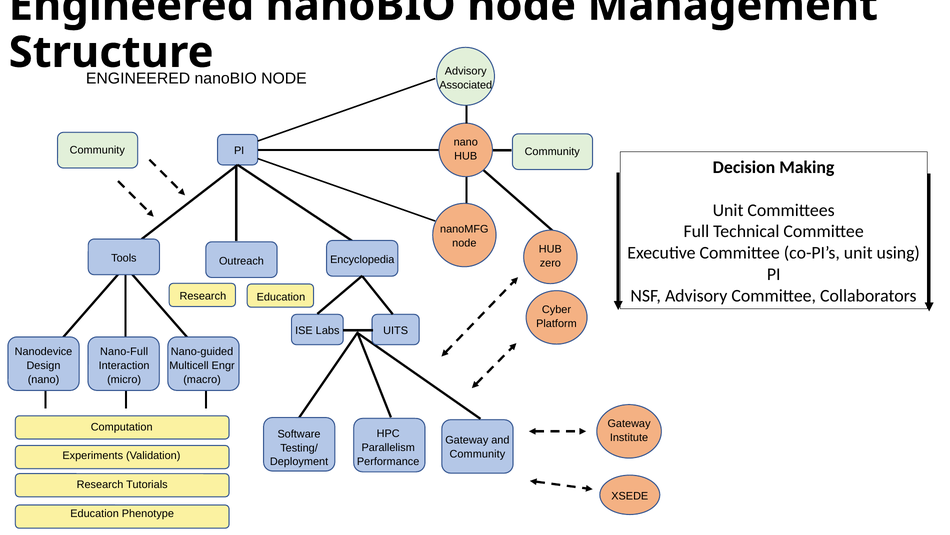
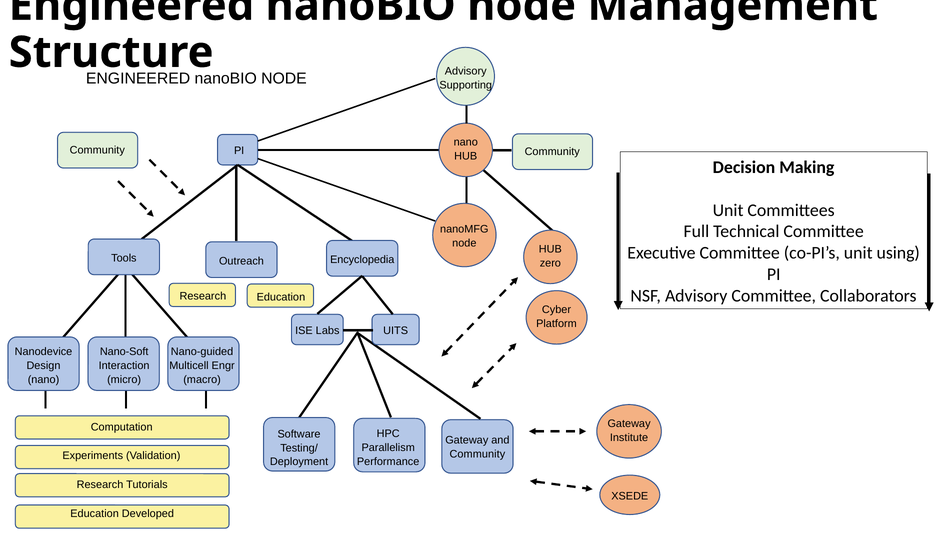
Associated: Associated -> Supporting
Nano-Full: Nano-Full -> Nano-Soft
Phenotype: Phenotype -> Developed
